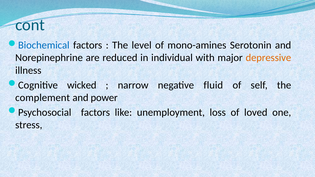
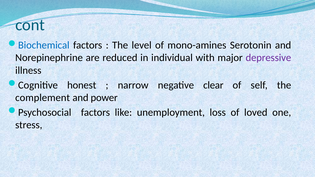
depressive colour: orange -> purple
wicked: wicked -> honest
fluid: fluid -> clear
